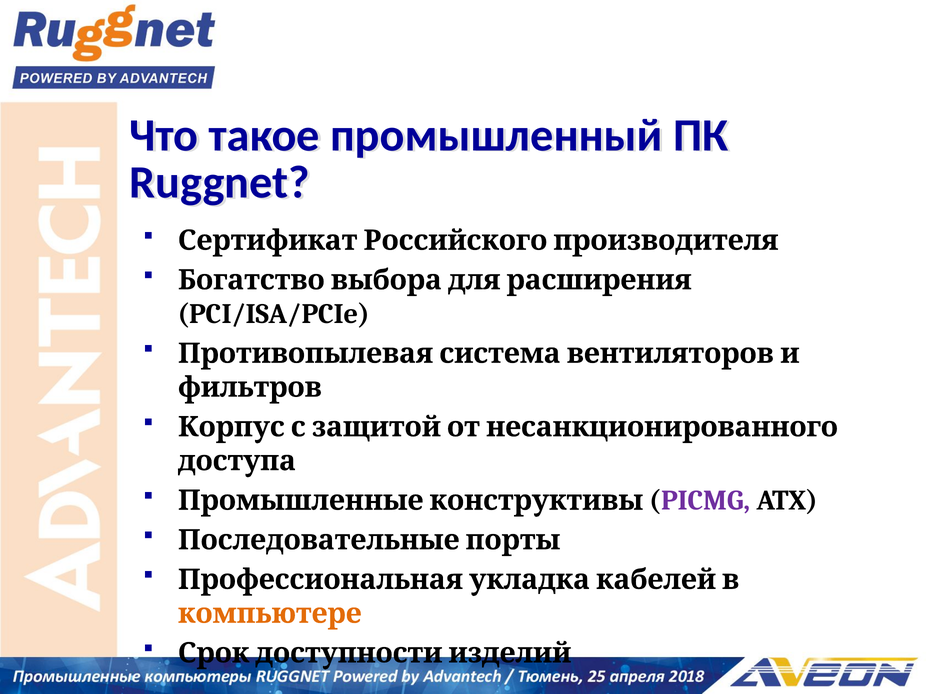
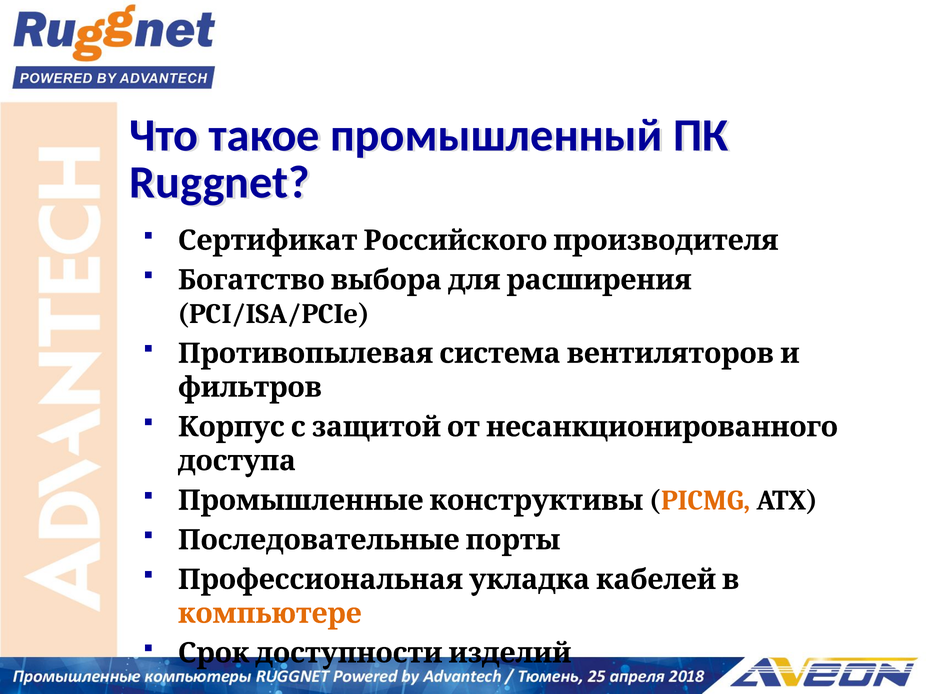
PICMG colour: purple -> orange
